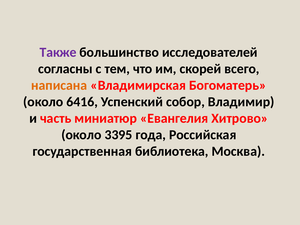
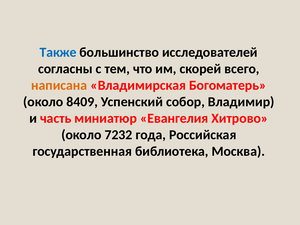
Также colour: purple -> blue
6416: 6416 -> 8409
3395: 3395 -> 7232
